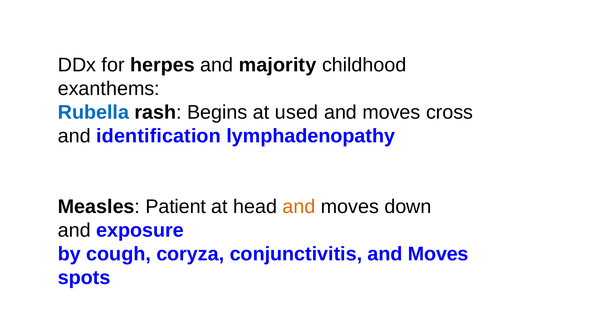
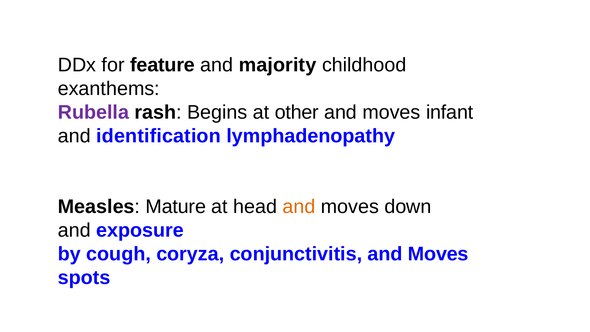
herpes: herpes -> feature
Rubella colour: blue -> purple
used: used -> other
cross: cross -> infant
Patient: Patient -> Mature
